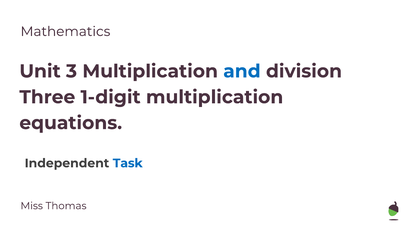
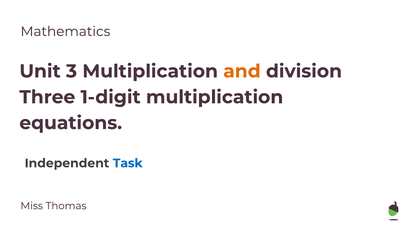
and colour: blue -> orange
